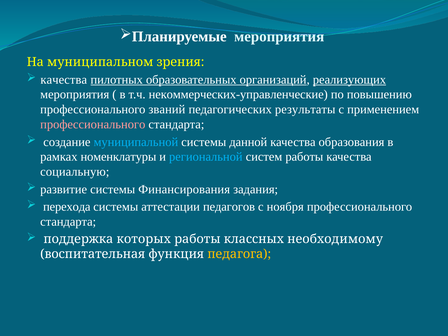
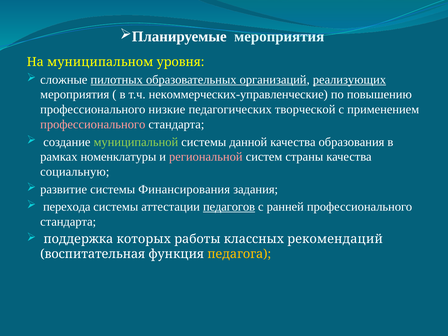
зрения: зрения -> уровня
качества at (64, 80): качества -> сложные
званий: званий -> низкие
результаты: результаты -> творческой
муниципальной colour: light blue -> light green
региональной colour: light blue -> pink
систем работы: работы -> страны
педагогов underline: none -> present
ноября: ноября -> ранней
необходимому: необходимому -> рекомендаций
